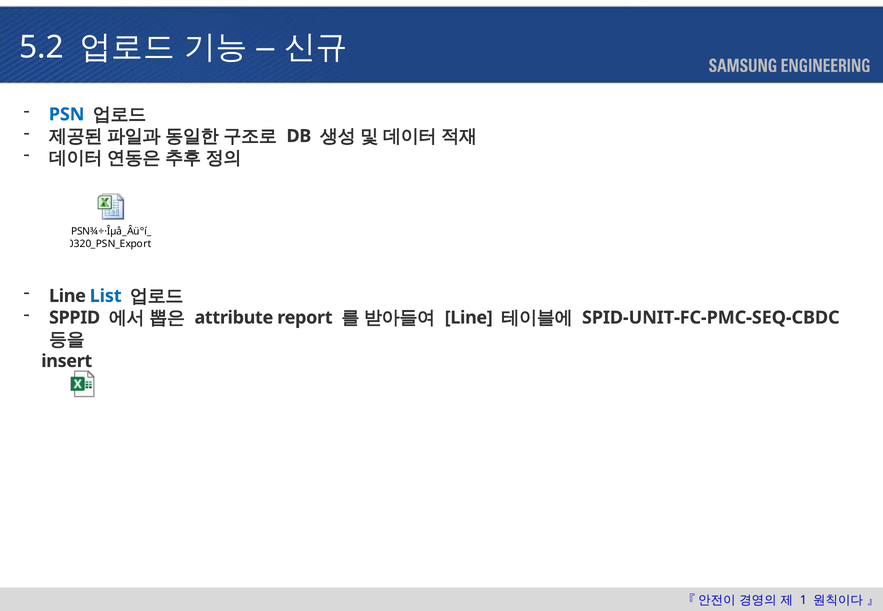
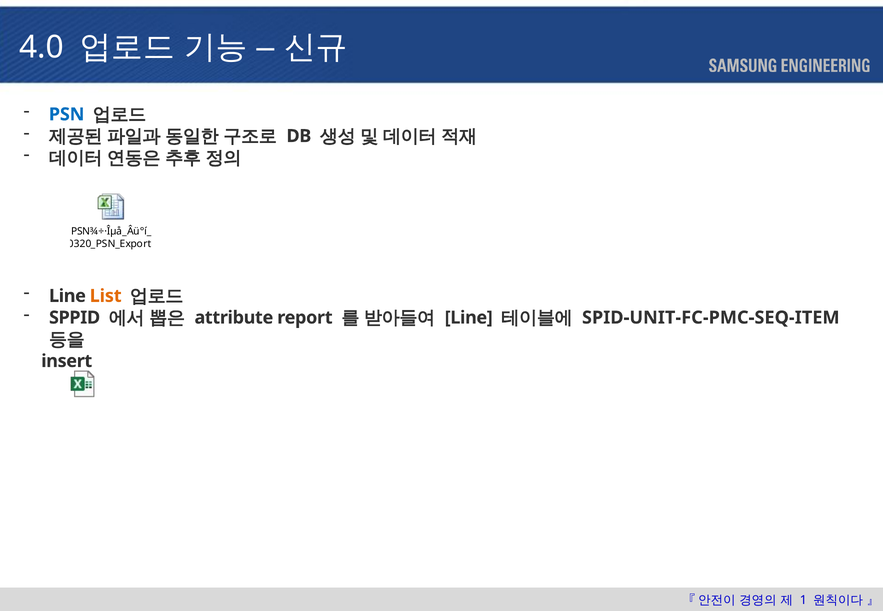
5.2: 5.2 -> 4.0
List colour: blue -> orange
SPID-UNIT-FC-PMC-SEQ-CBDC: SPID-UNIT-FC-PMC-SEQ-CBDC -> SPID-UNIT-FC-PMC-SEQ-ITEM
